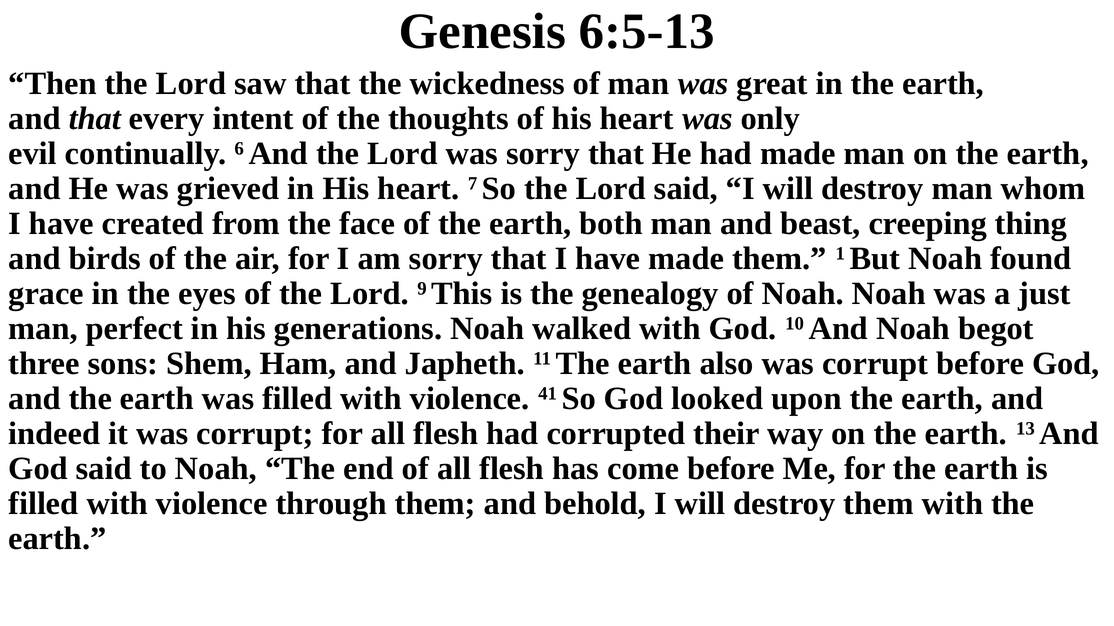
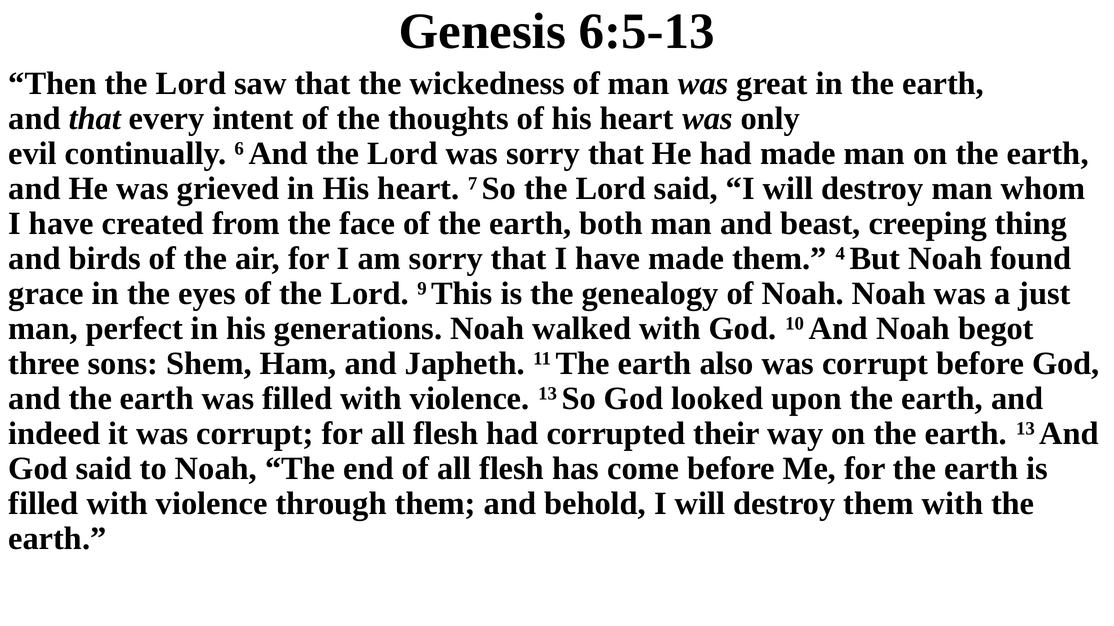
1: 1 -> 4
violence 41: 41 -> 13
